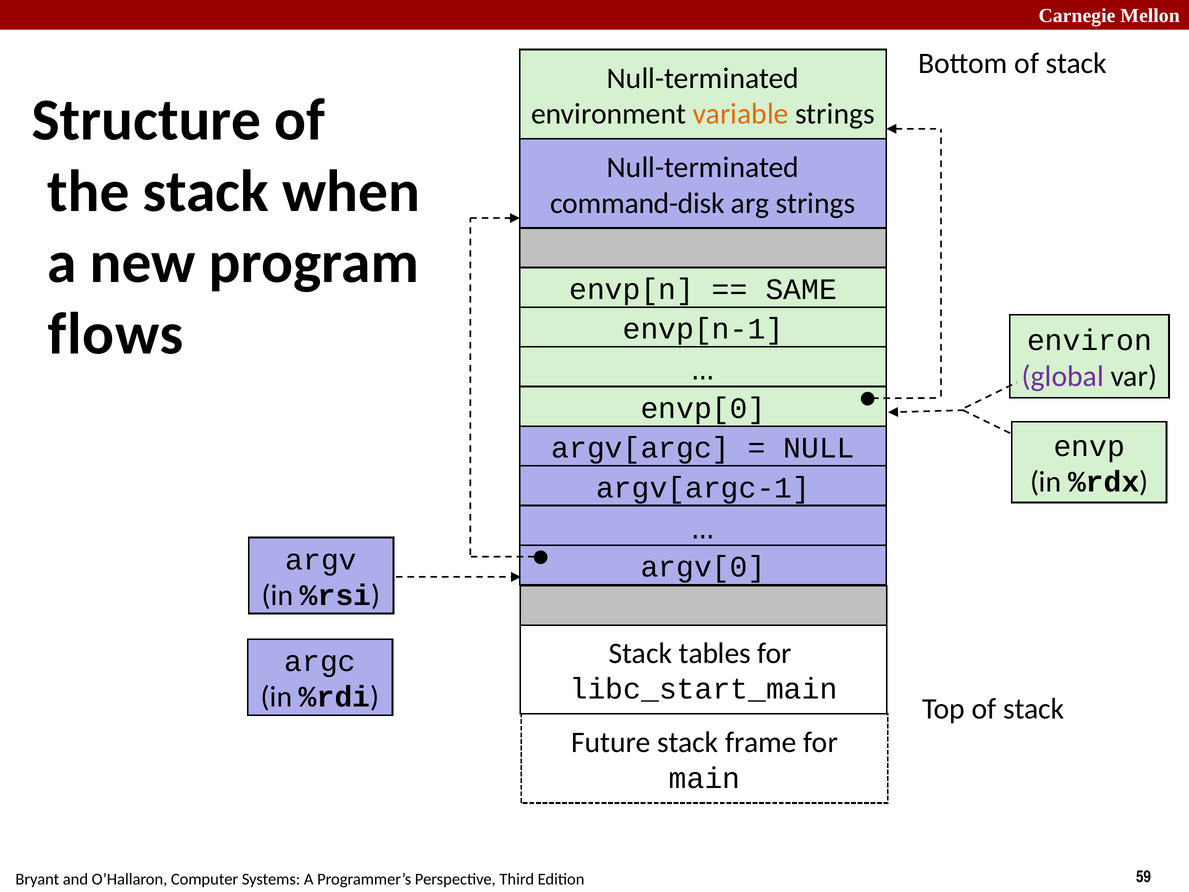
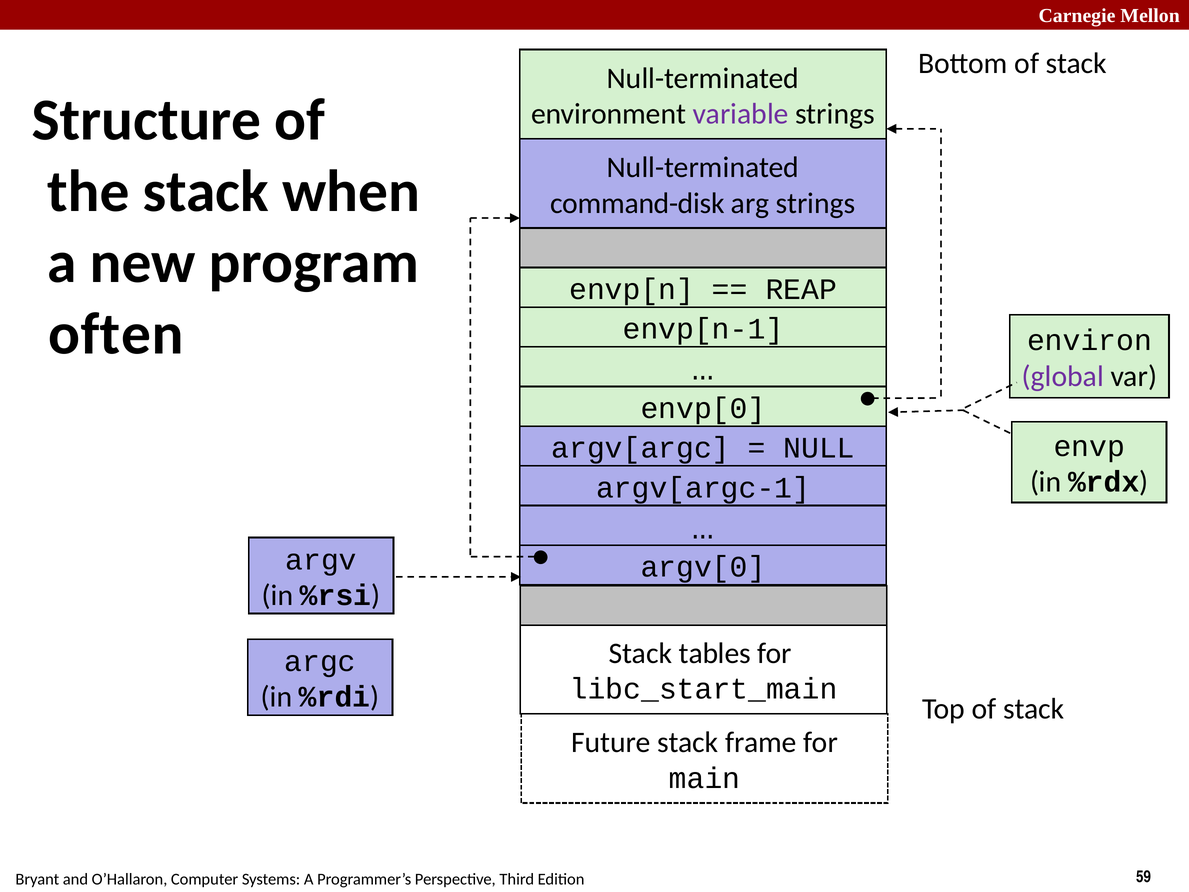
variable colour: orange -> purple
SAME: SAME -> REAP
flows: flows -> often
